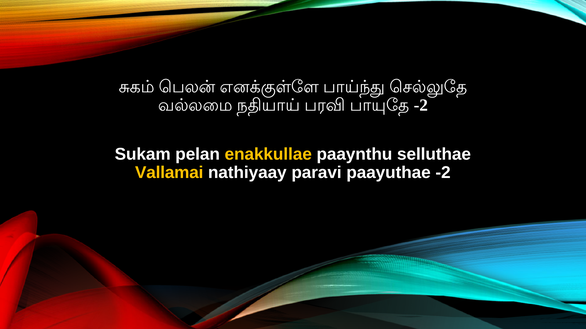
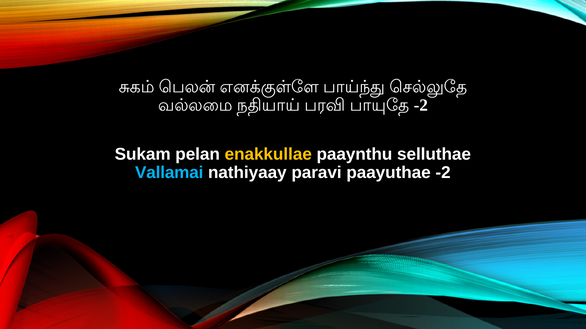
Vallamai colour: yellow -> light blue
